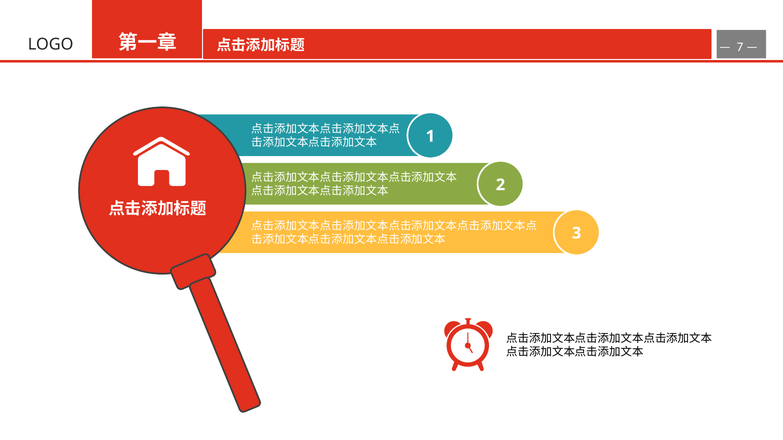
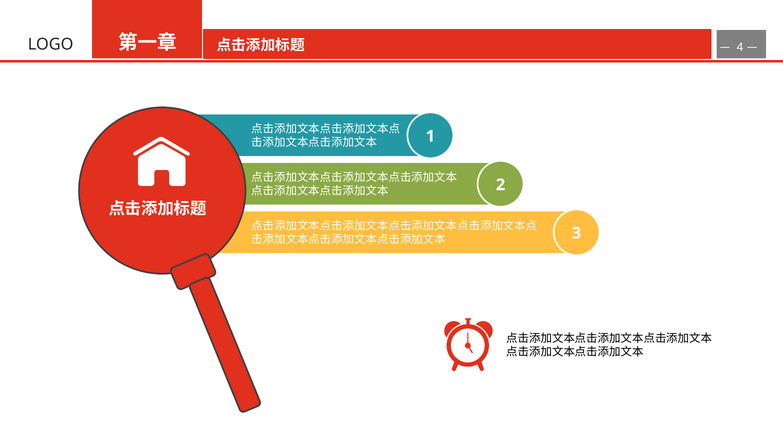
7: 7 -> 4
